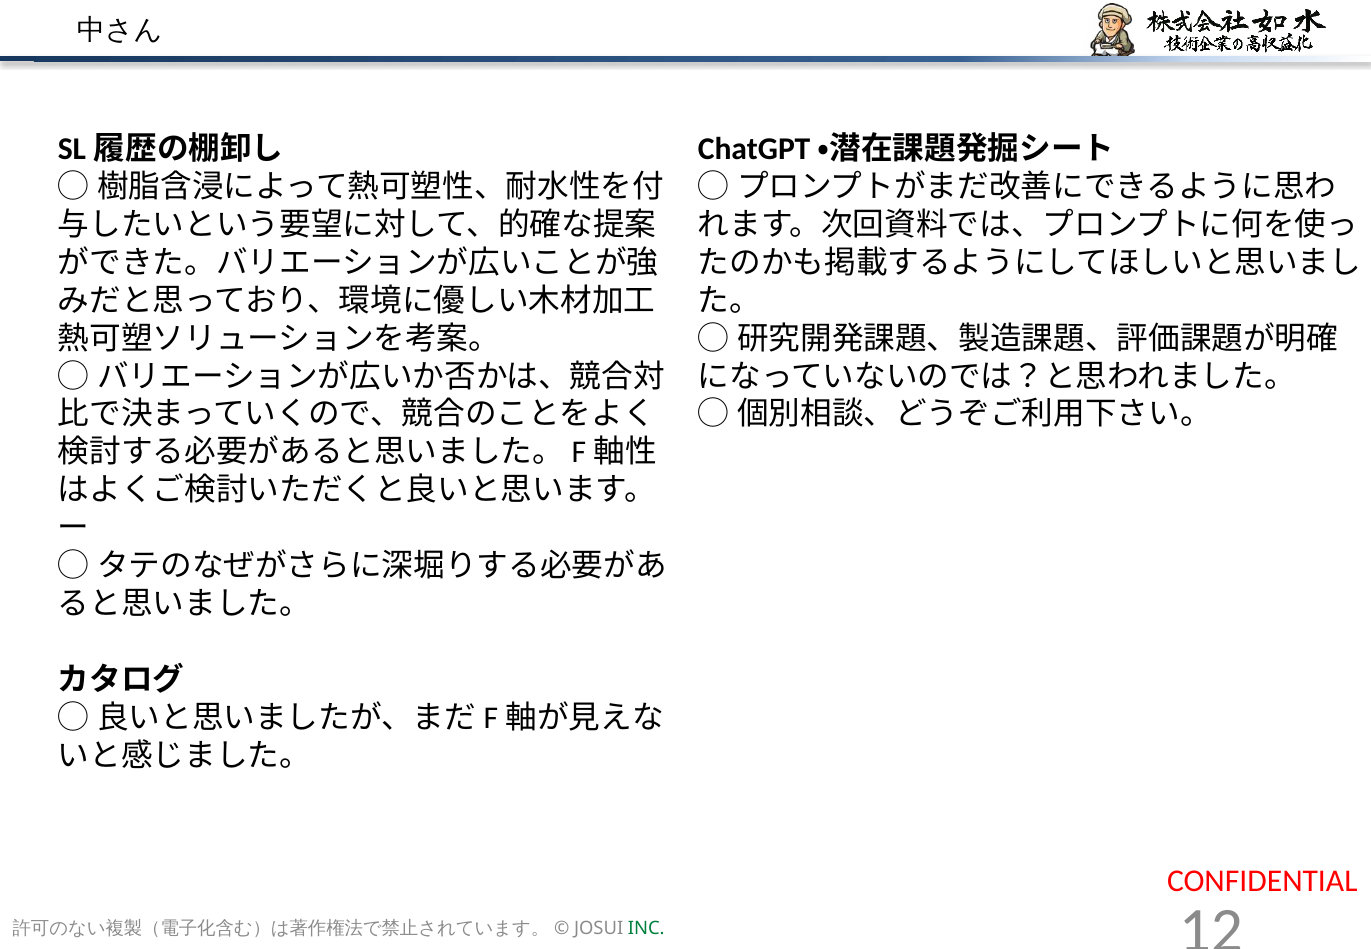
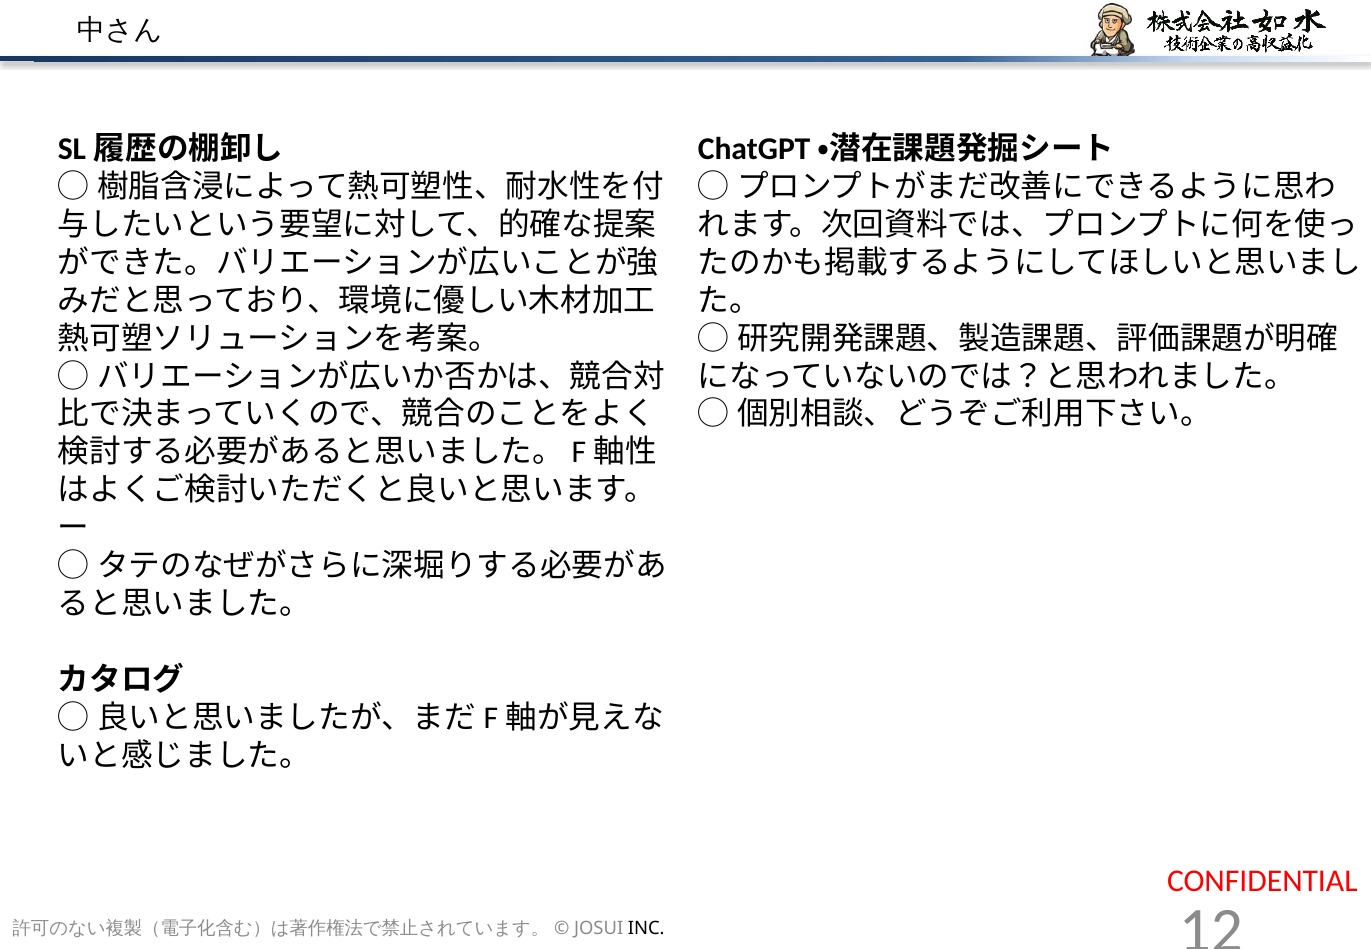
INC colour: green -> black
